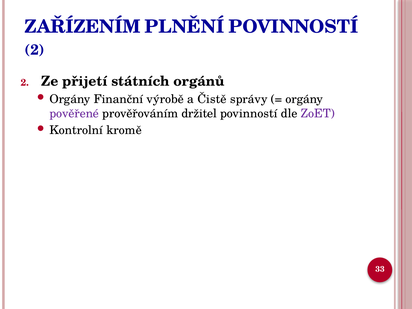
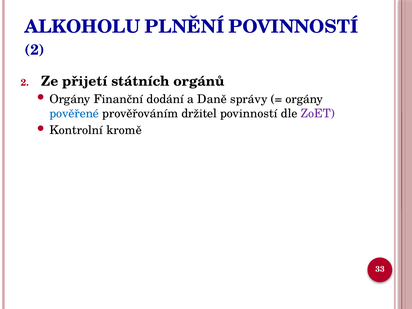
ZAŘÍZENÍM: ZAŘÍZENÍM -> ALKOHOLU
výrobě: výrobě -> dodání
Čistě: Čistě -> Daně
pověřené colour: purple -> blue
